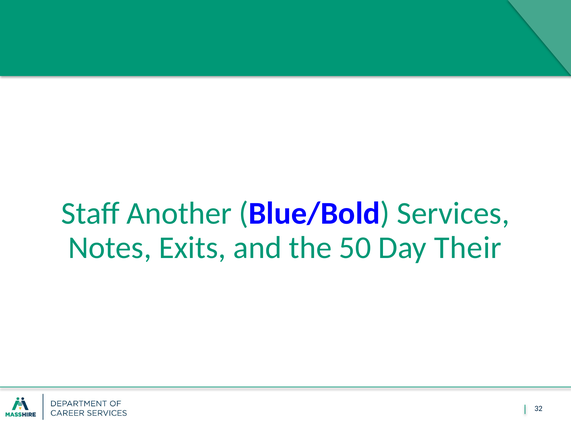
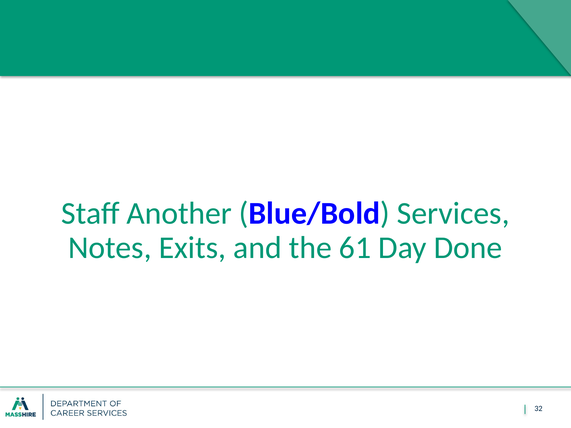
50: 50 -> 61
Their: Their -> Done
